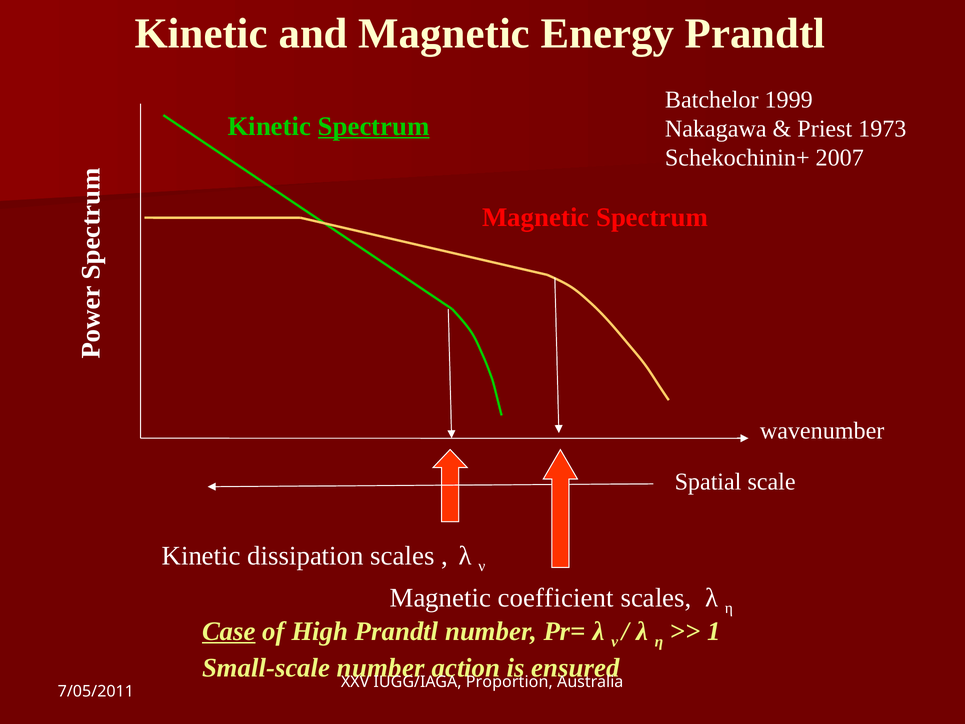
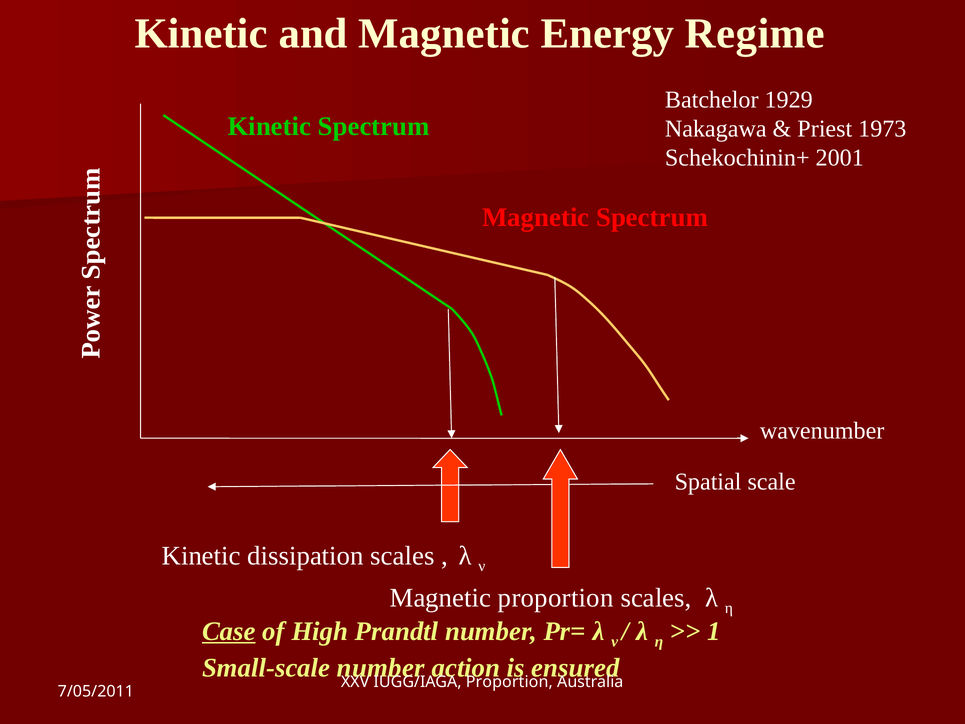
Energy Prandtl: Prandtl -> Regime
1999: 1999 -> 1929
Spectrum at (374, 126) underline: present -> none
2007: 2007 -> 2001
Magnetic coefficient: coefficient -> proportion
